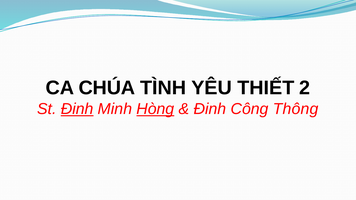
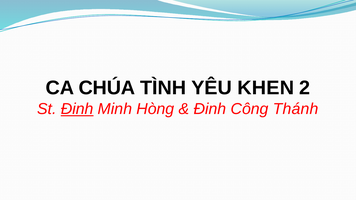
THIẾT: THIẾT -> KHEN
Hòng underline: present -> none
Thông: Thông -> Thánh
